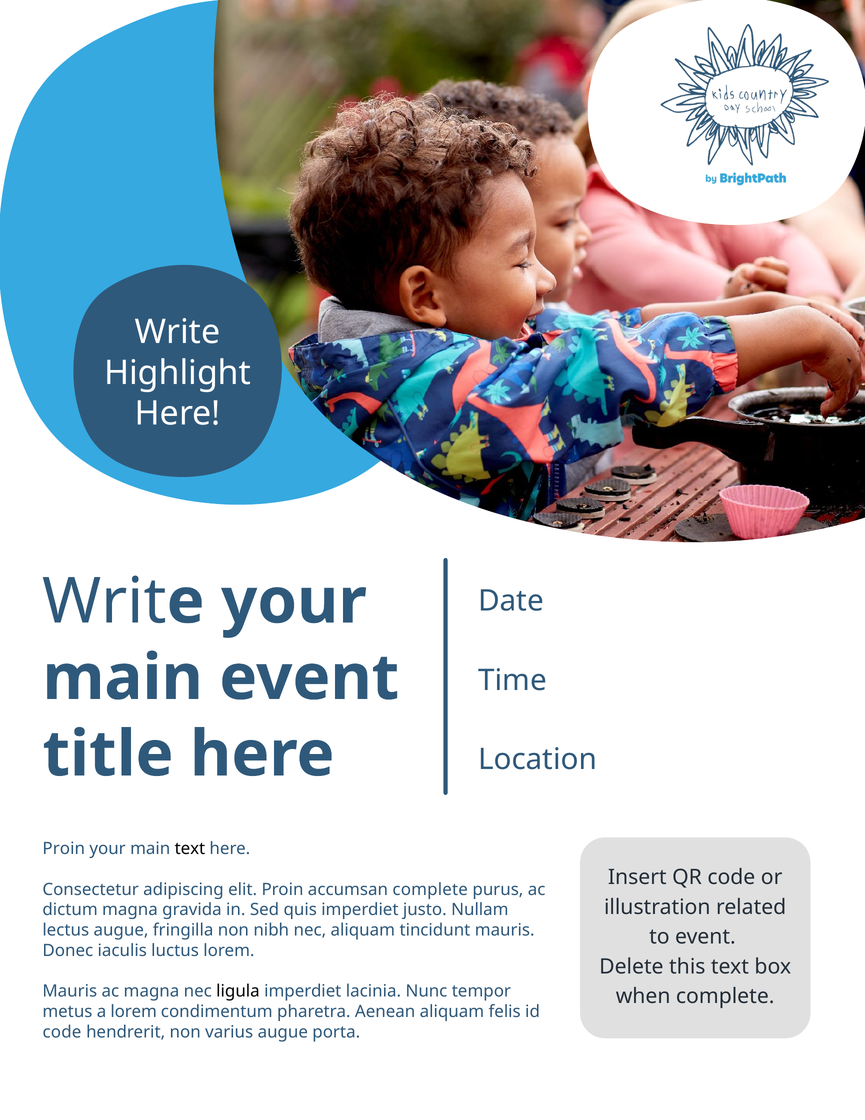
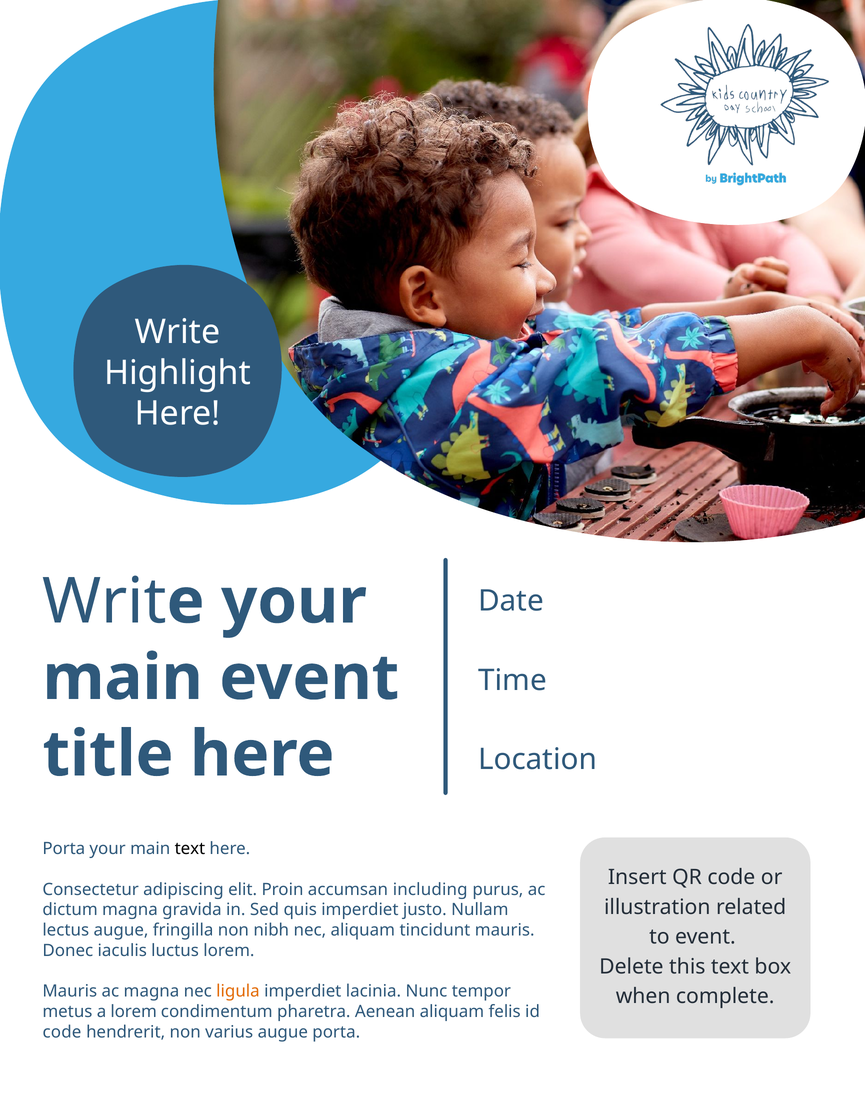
Proin at (64, 848): Proin -> Porta
accumsan complete: complete -> including
ligula colour: black -> orange
